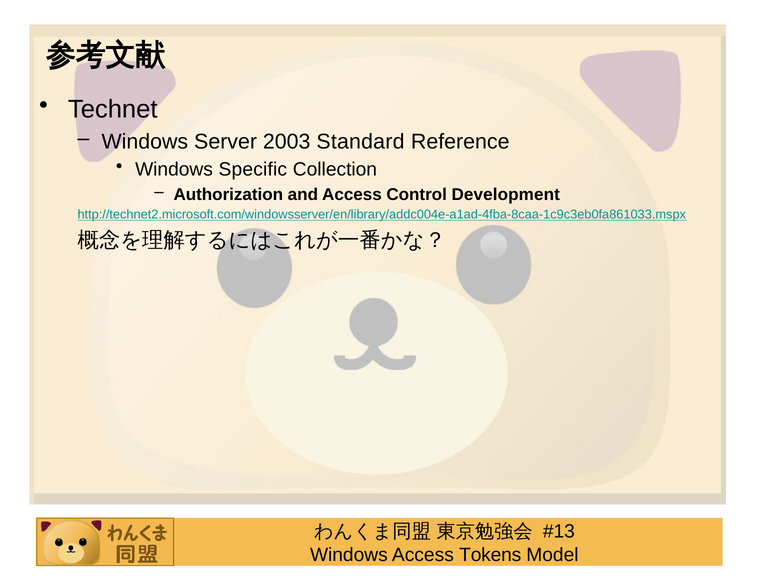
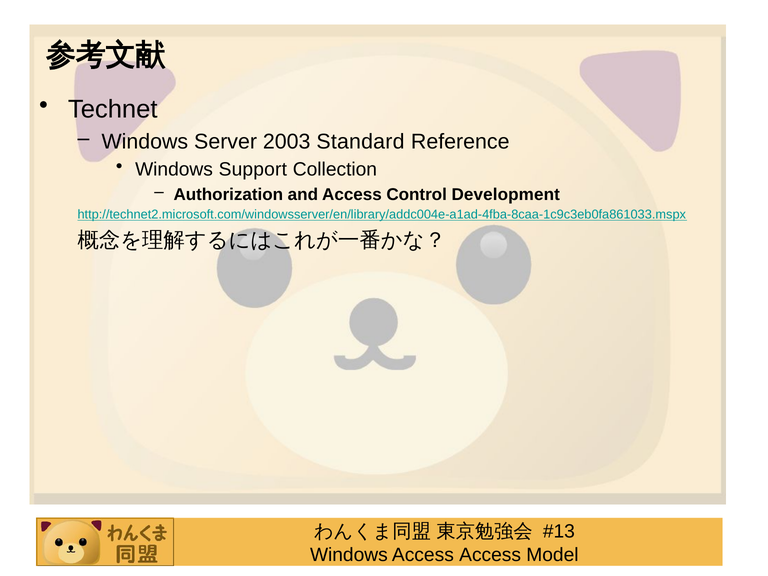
Specific: Specific -> Support
Access Tokens: Tokens -> Access
